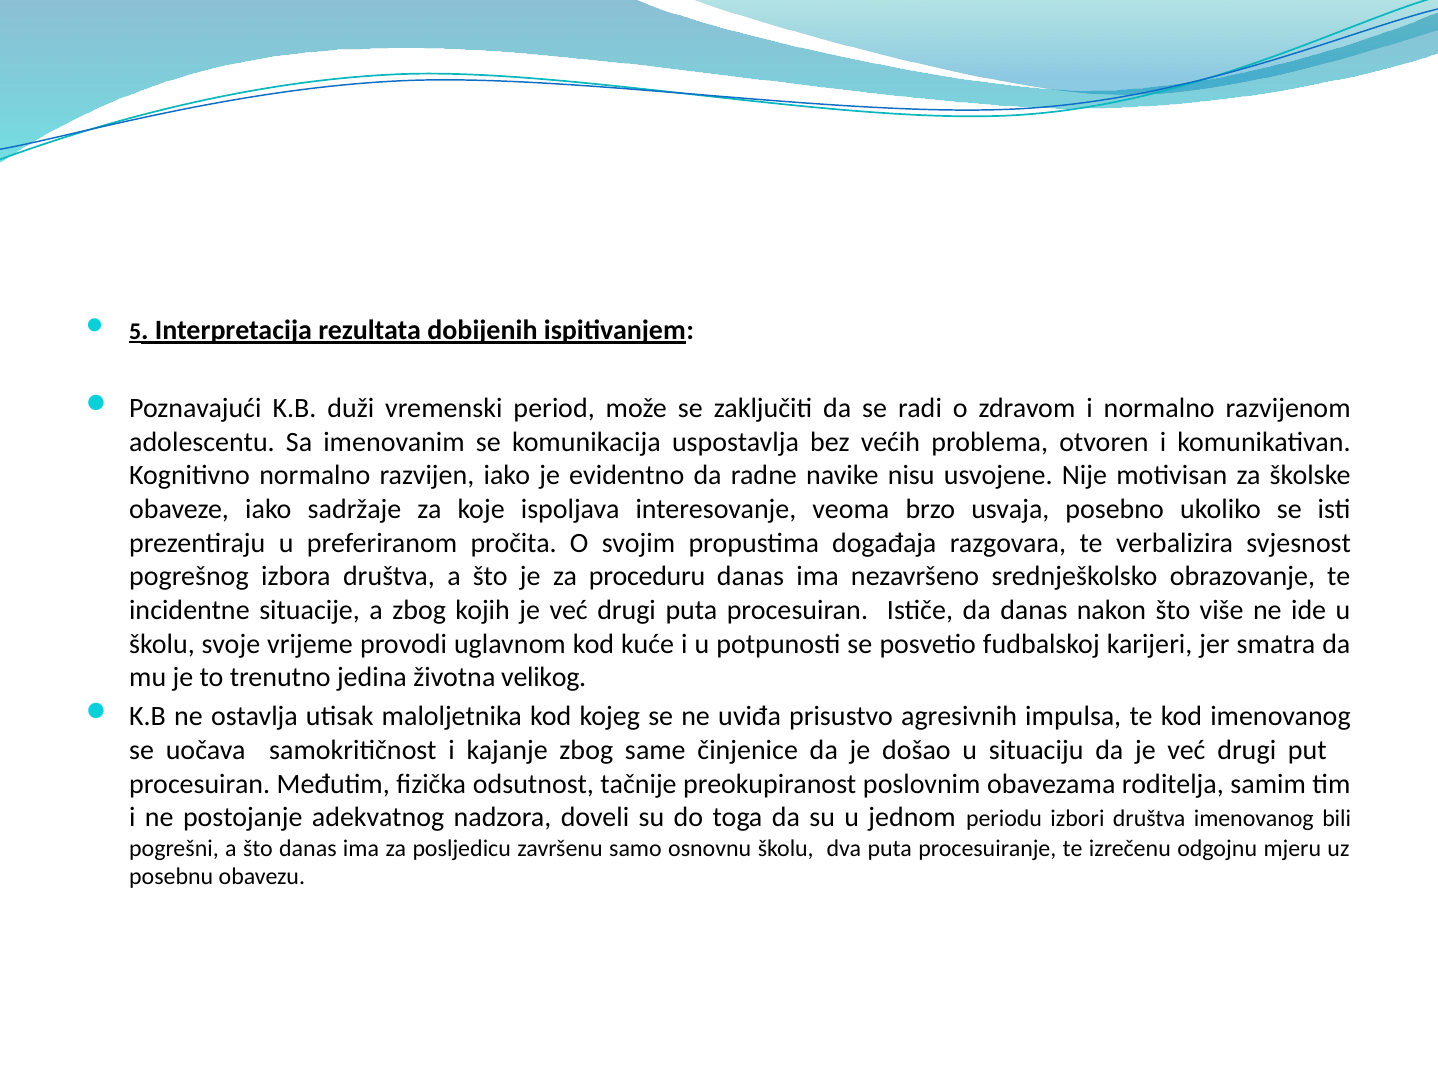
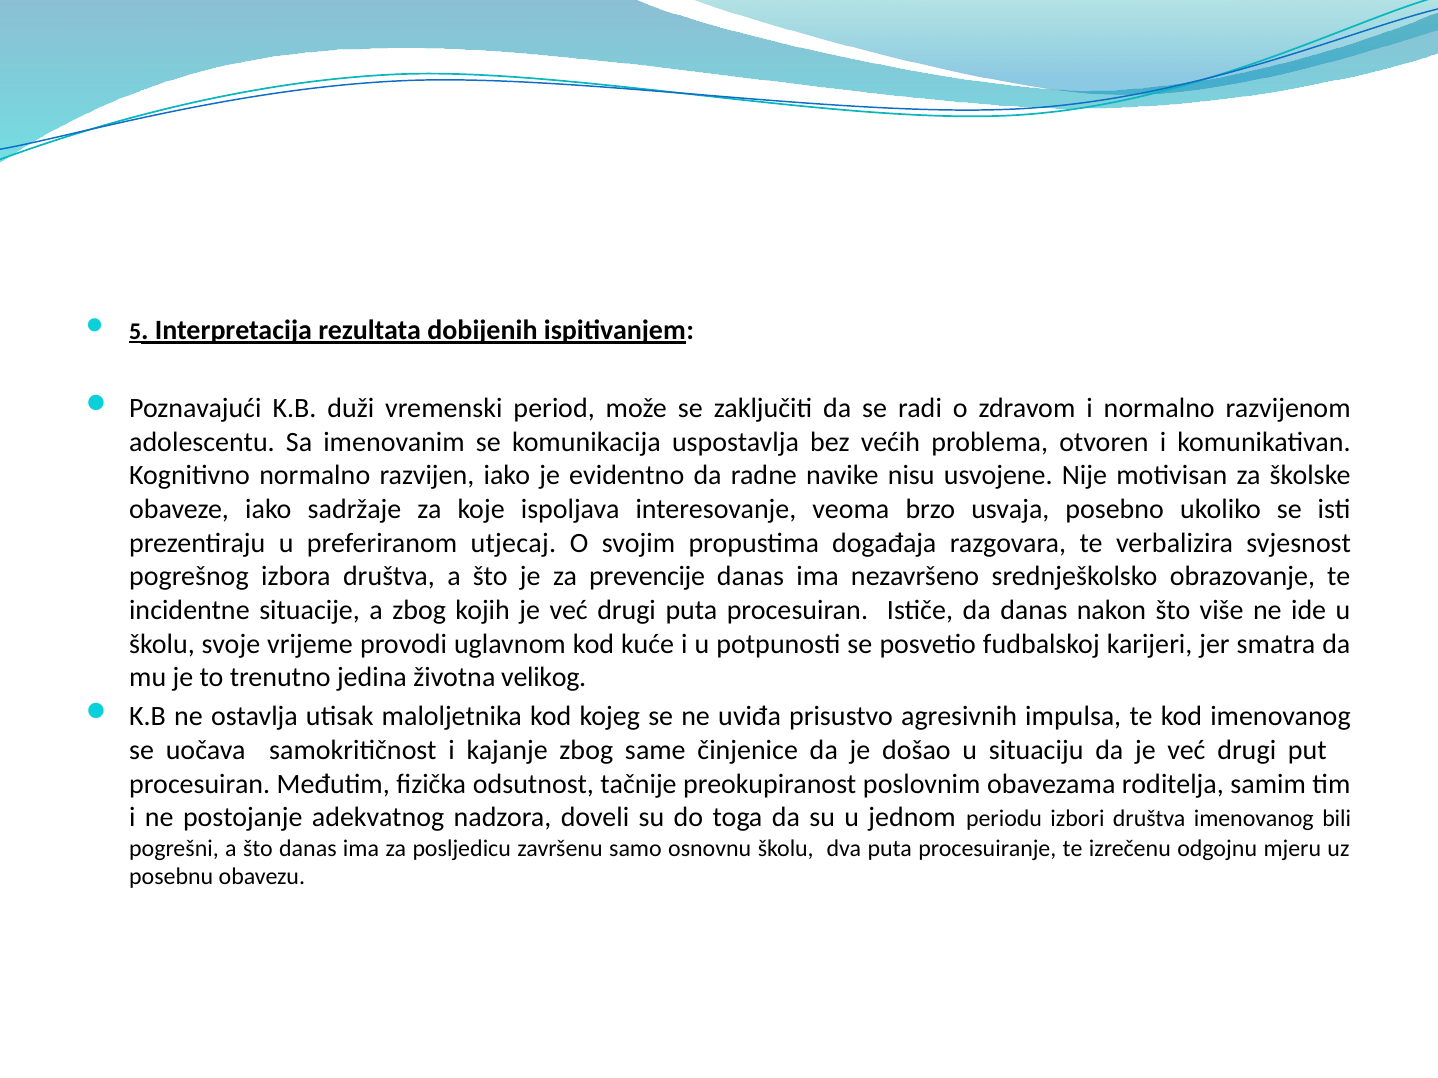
pročita: pročita -> utjecaj
proceduru: proceduru -> prevencije
